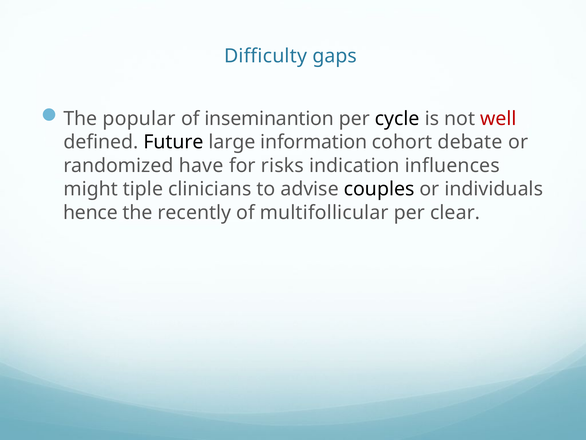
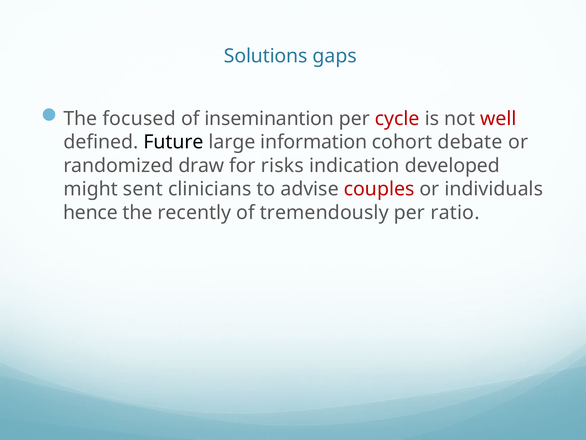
Difficulty: Difficulty -> Solutions
popular: popular -> focused
cycle colour: black -> red
have: have -> draw
influences: influences -> developed
tiple: tiple -> sent
couples colour: black -> red
multifollicular: multifollicular -> tremendously
clear: clear -> ratio
